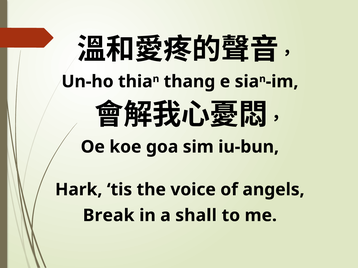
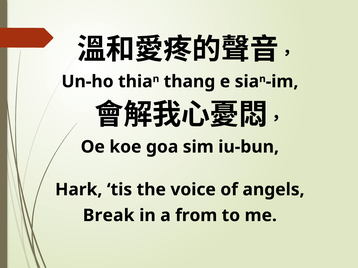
shall: shall -> from
